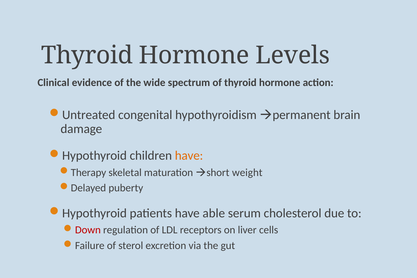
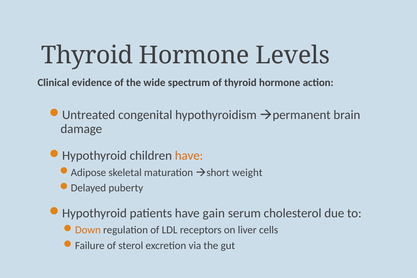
Therapy: Therapy -> Adipose
able: able -> gain
Down colour: red -> orange
